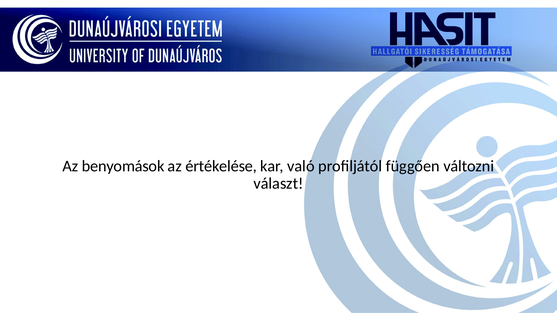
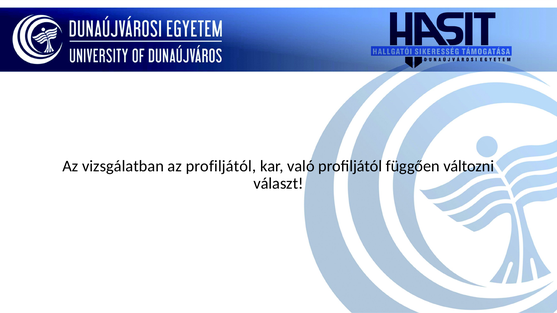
benyomások: benyomások -> vizsgálatban
az értékelése: értékelése -> profiljától
